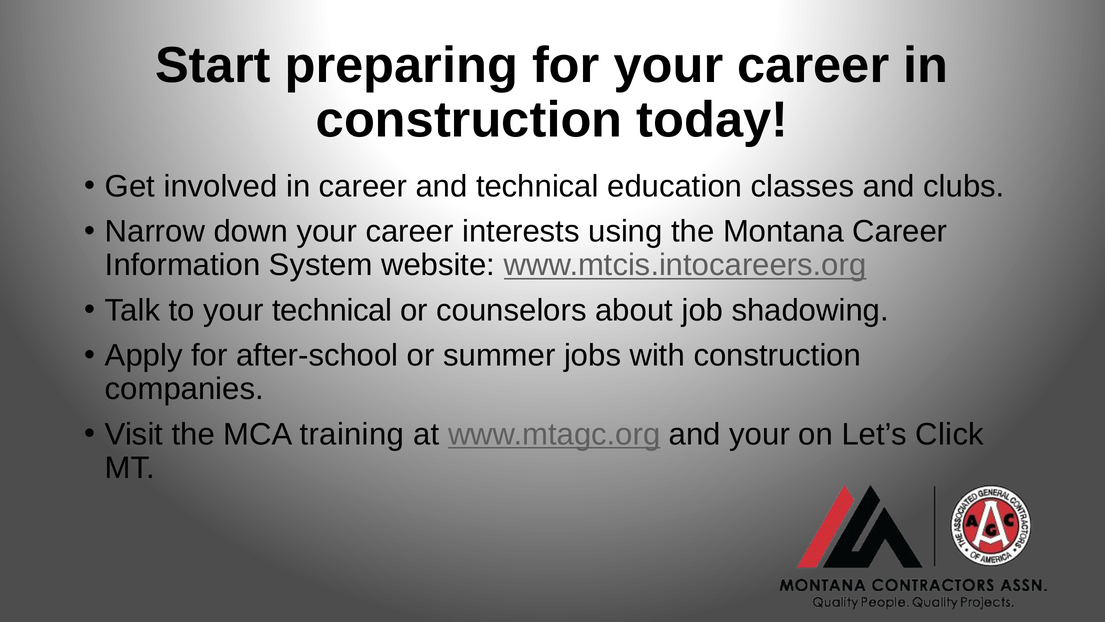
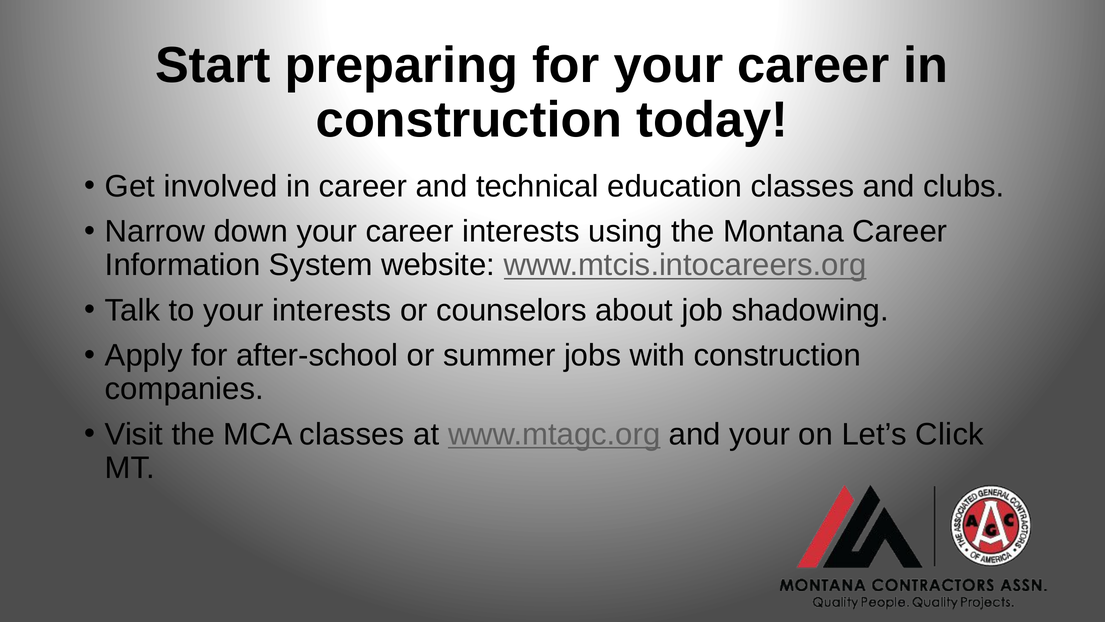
your technical: technical -> interests
MCA training: training -> classes
